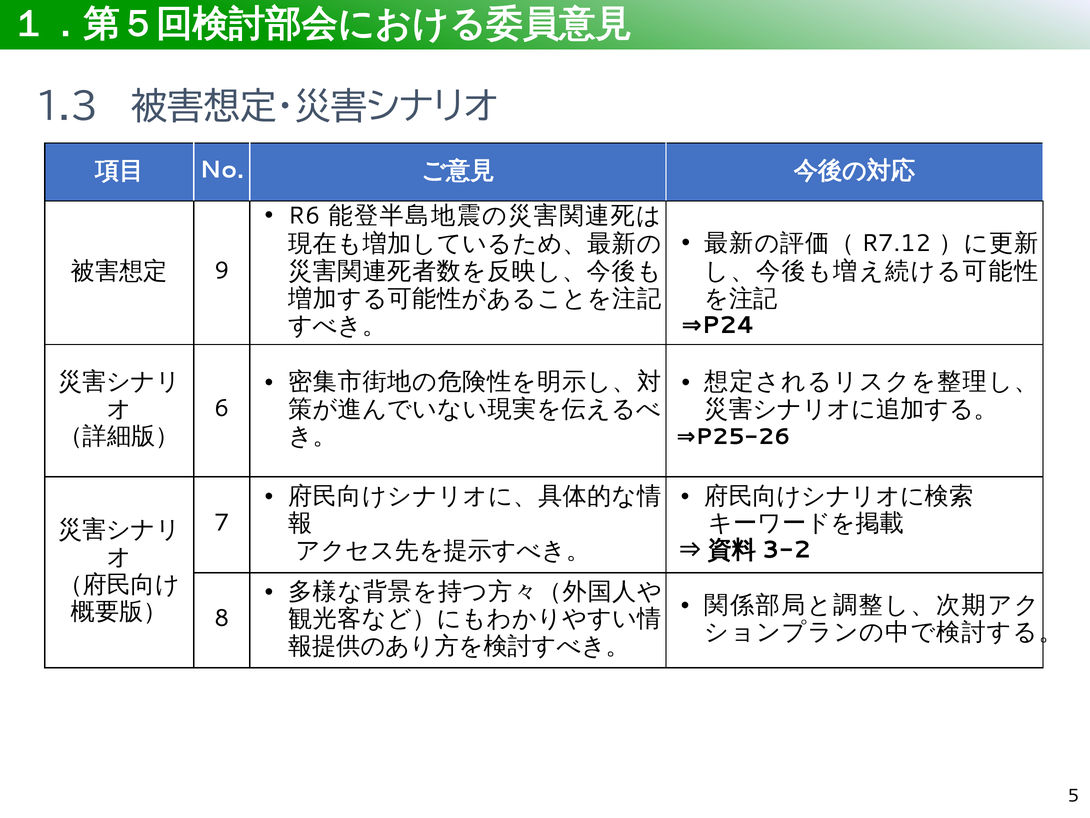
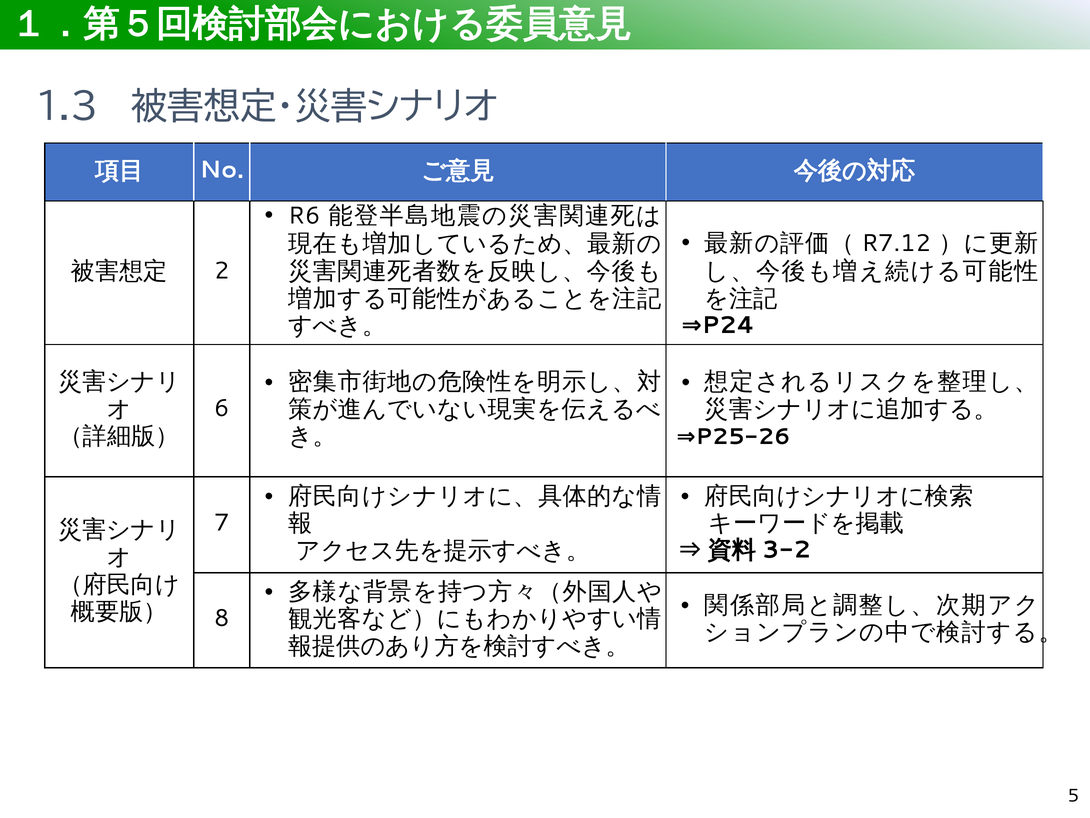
9: 9 -> 2
